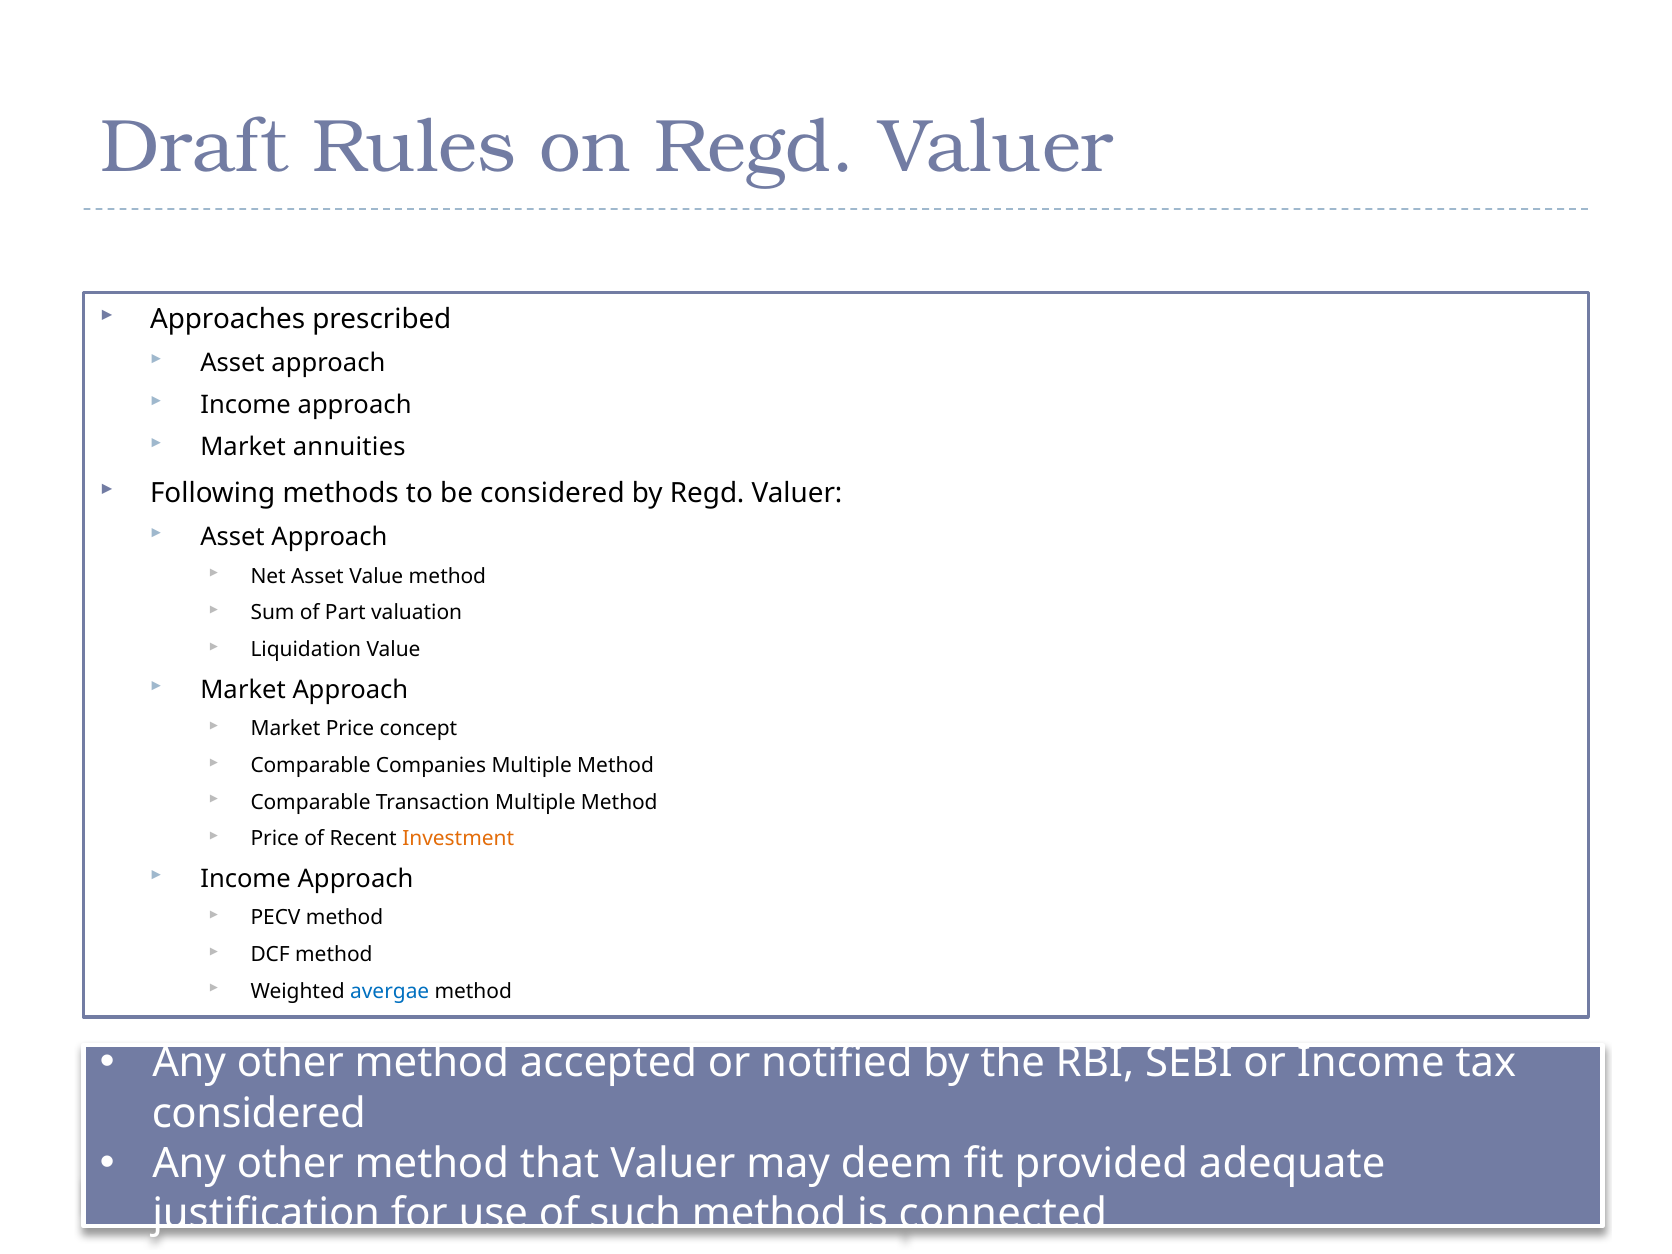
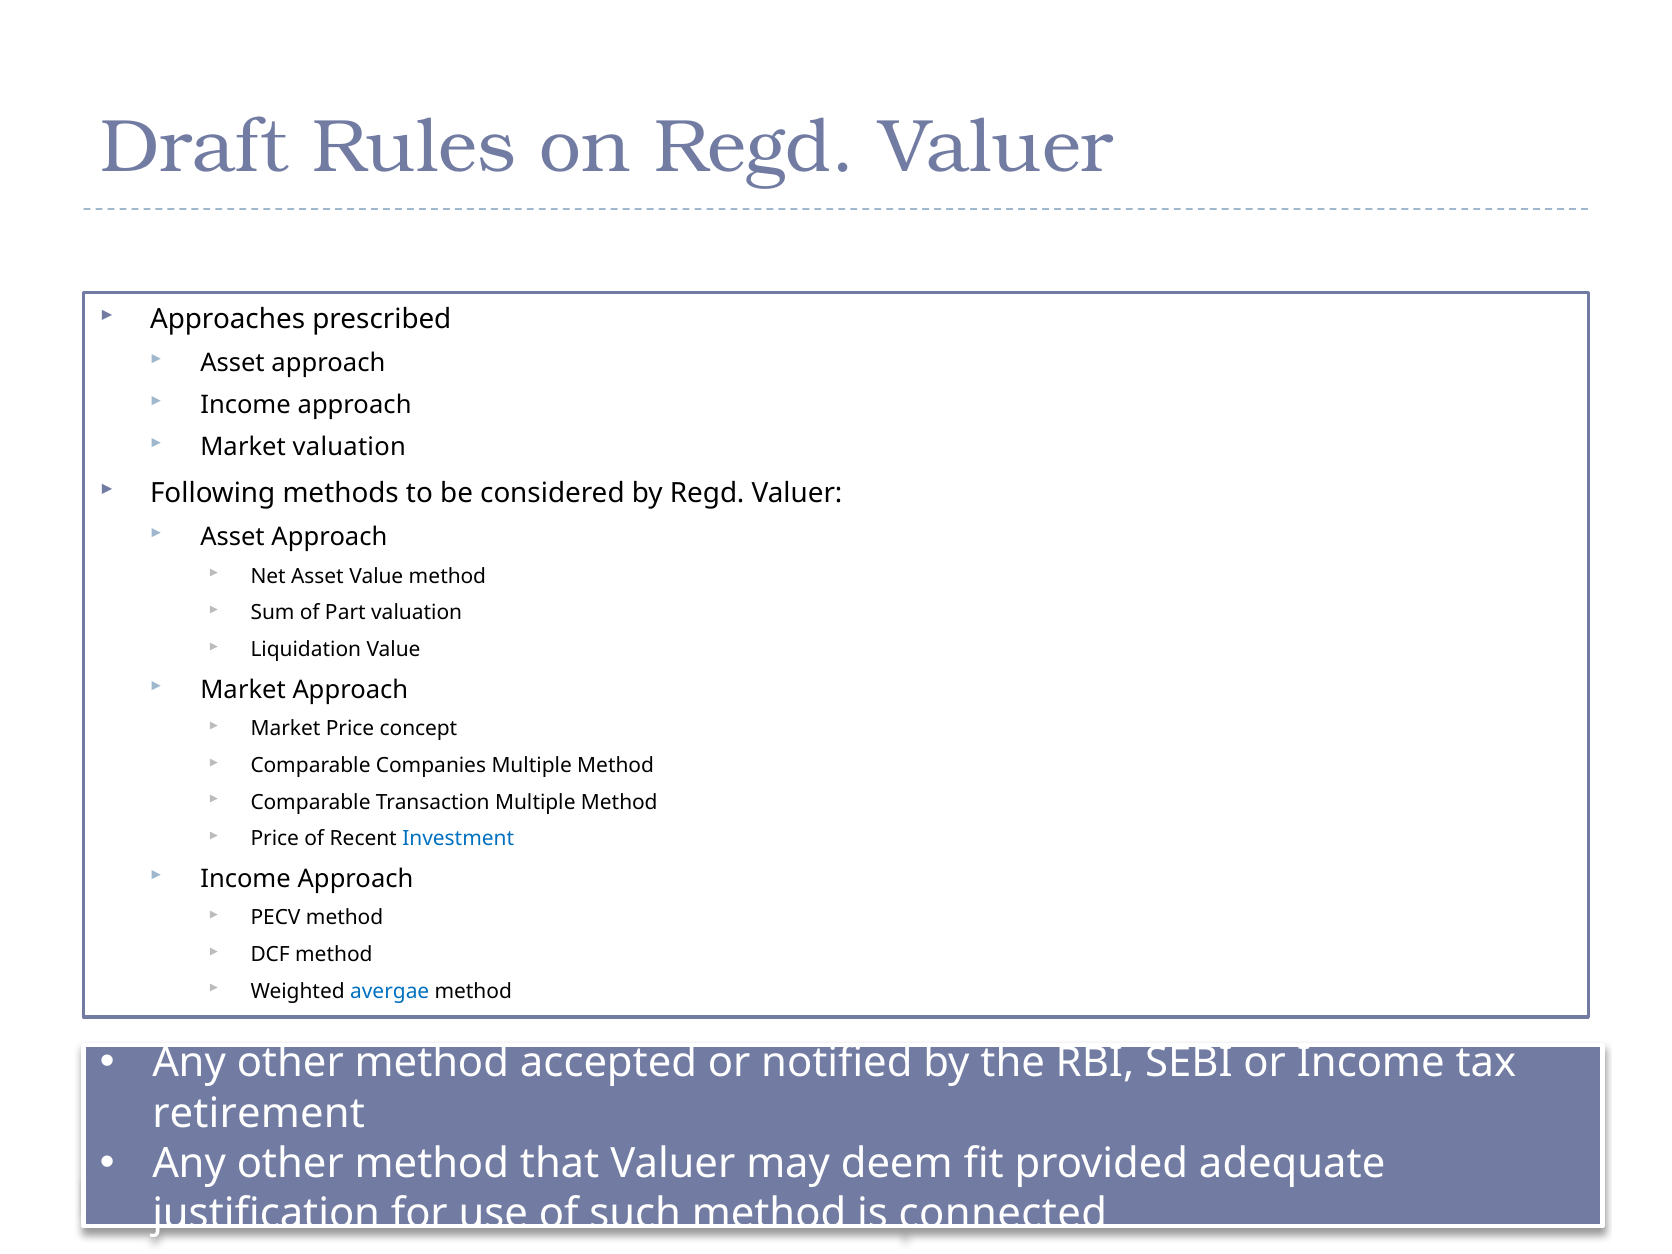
Market annuities: annuities -> valuation
Investment colour: orange -> blue
considered at (259, 1113): considered -> retirement
